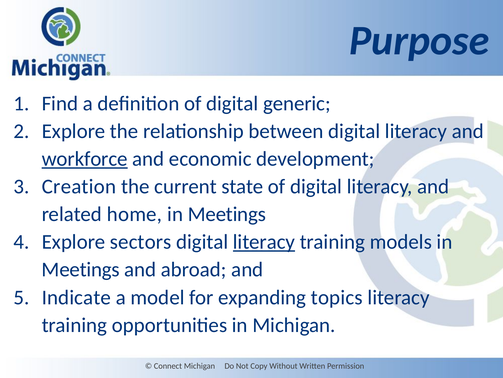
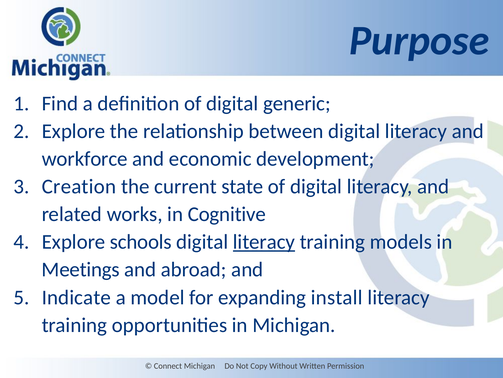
workforce underline: present -> none
home: home -> works
Meetings at (227, 214): Meetings -> Cognitive
sectors: sectors -> schools
topics: topics -> install
